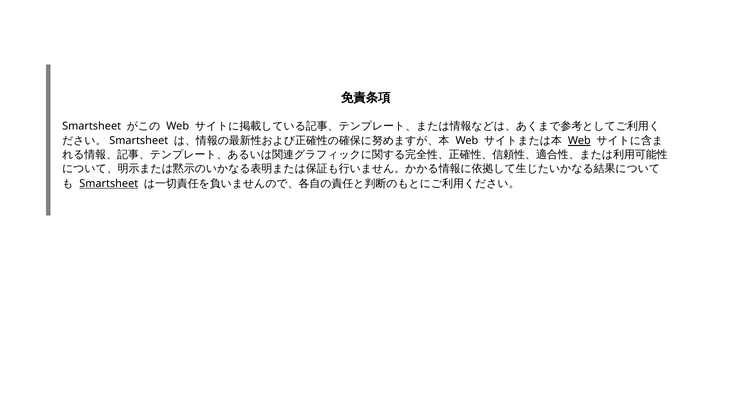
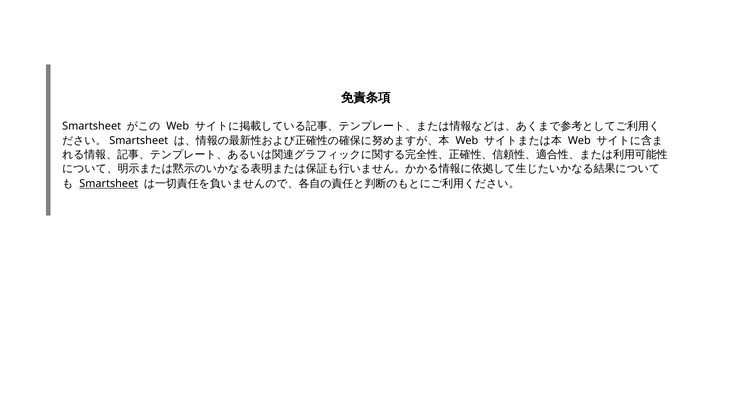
Web at (579, 141) underline: present -> none
